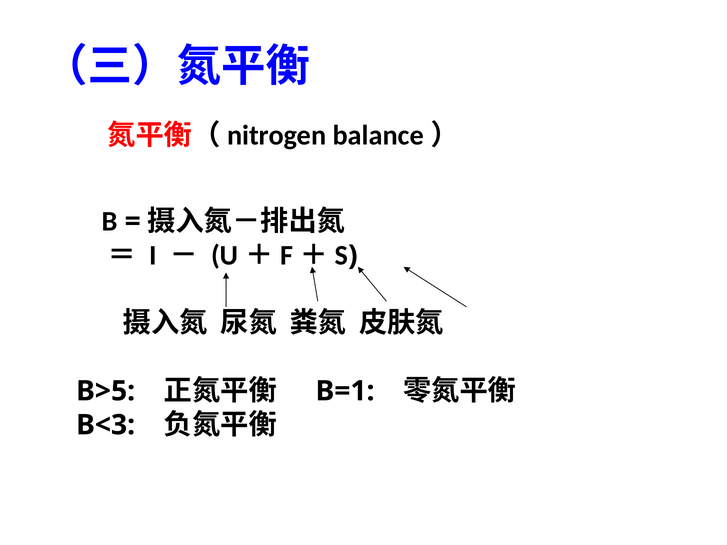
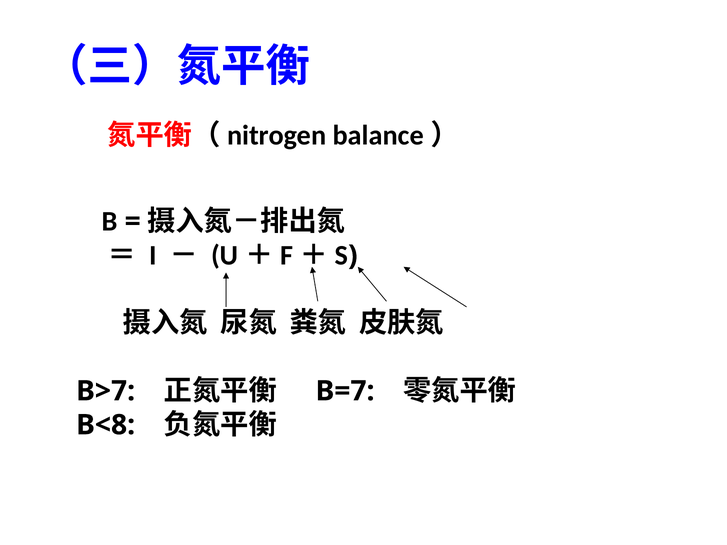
B>5: B>5 -> B>7
B=1: B=1 -> B=7
B<3: B<3 -> B<8
